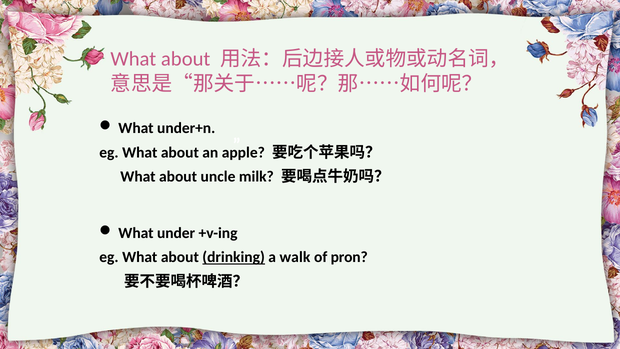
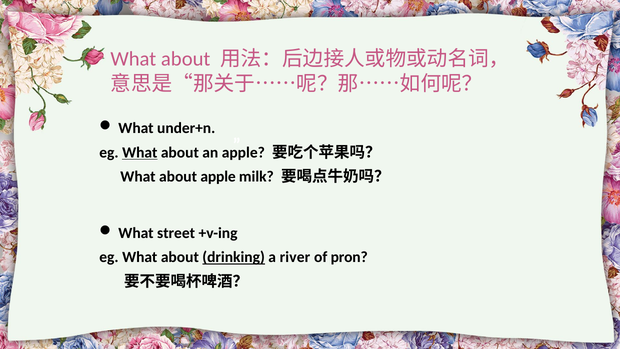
What at (140, 152) underline: none -> present
about uncle: uncle -> apple
under: under -> street
walk: walk -> river
